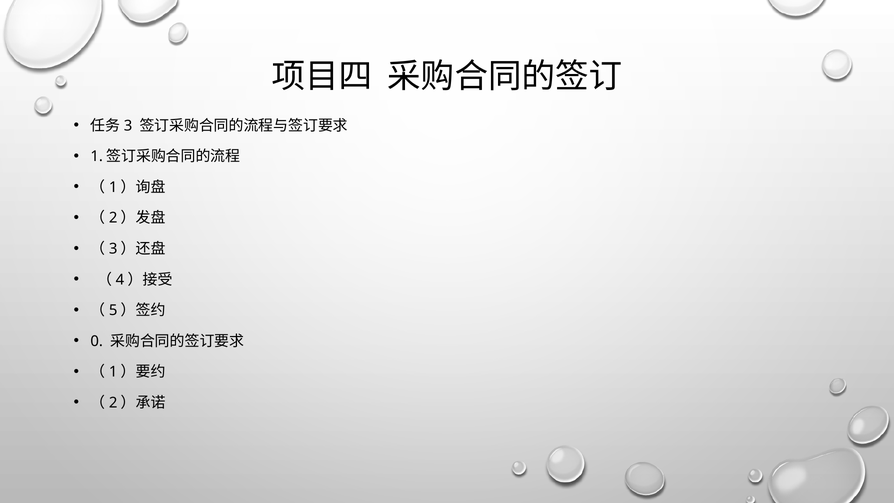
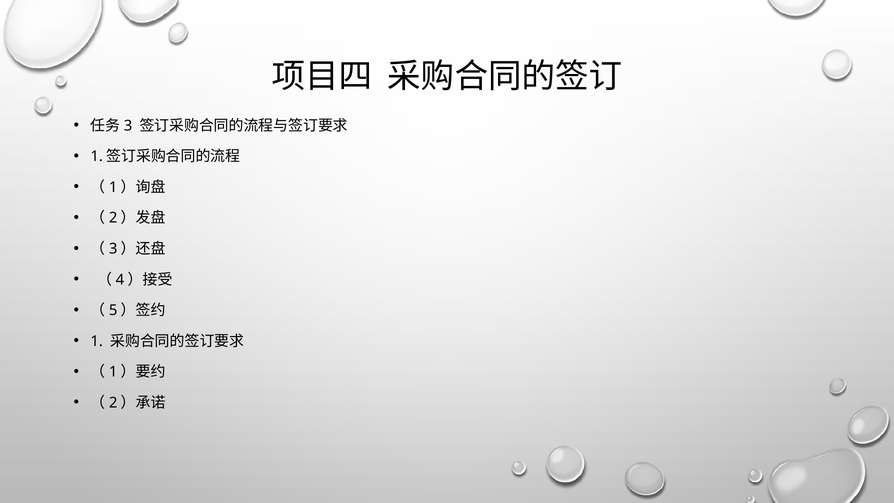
0: 0 -> 1
